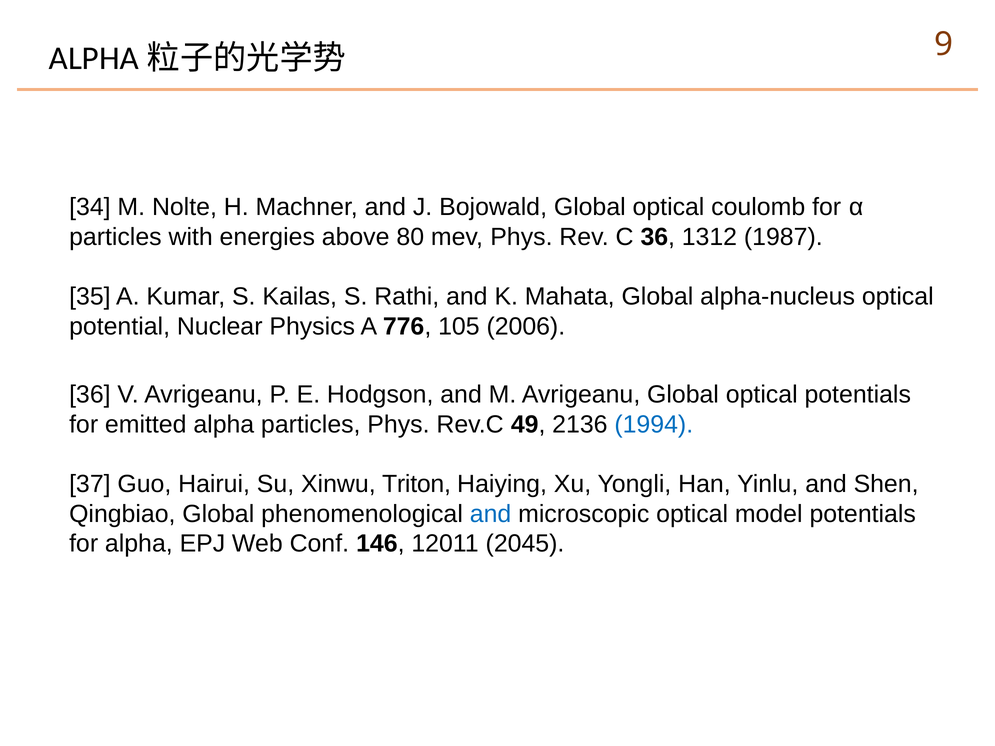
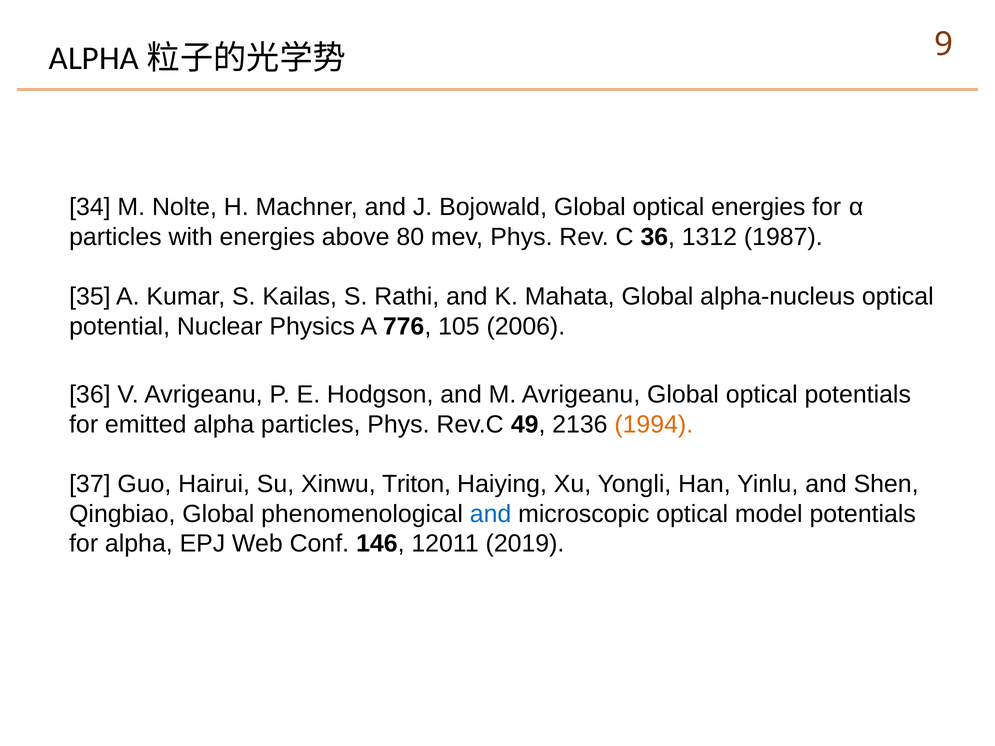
optical coulomb: coulomb -> energies
1994 colour: blue -> orange
2045: 2045 -> 2019
